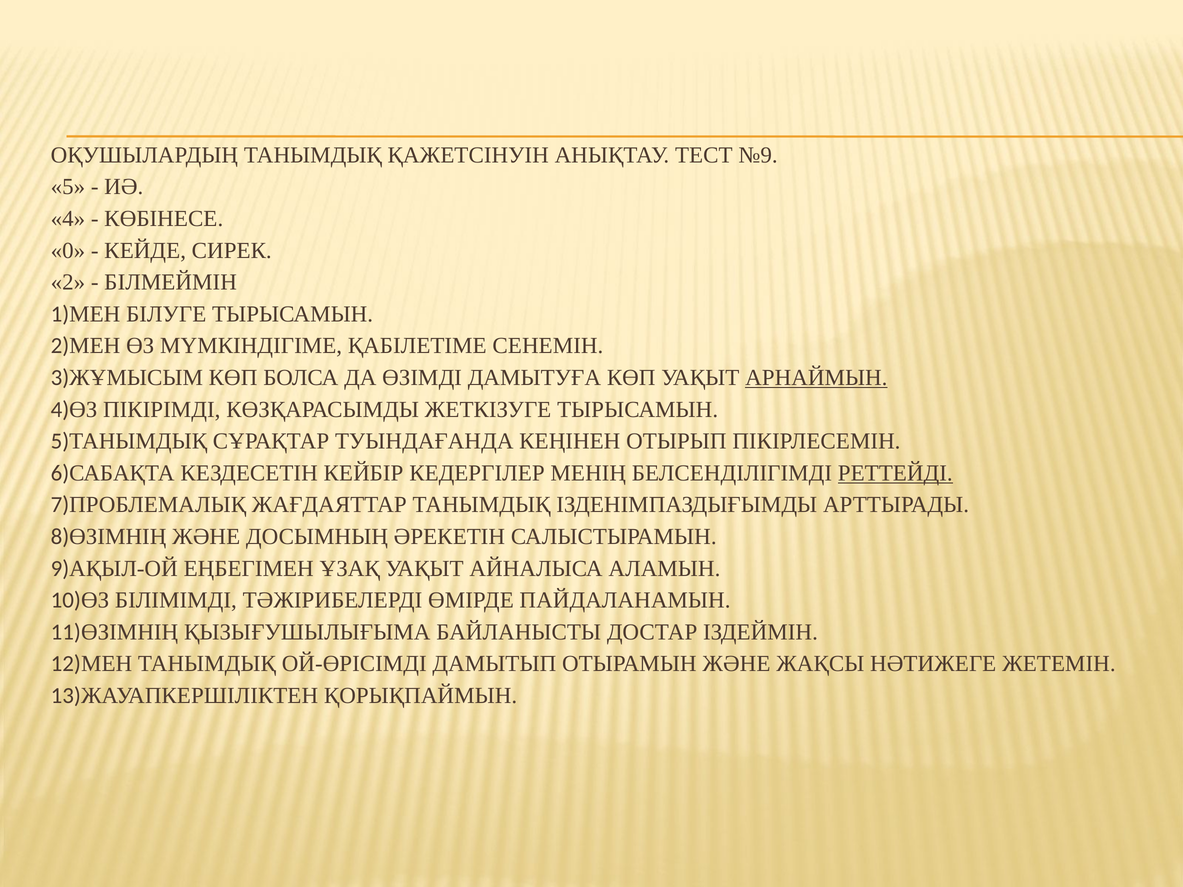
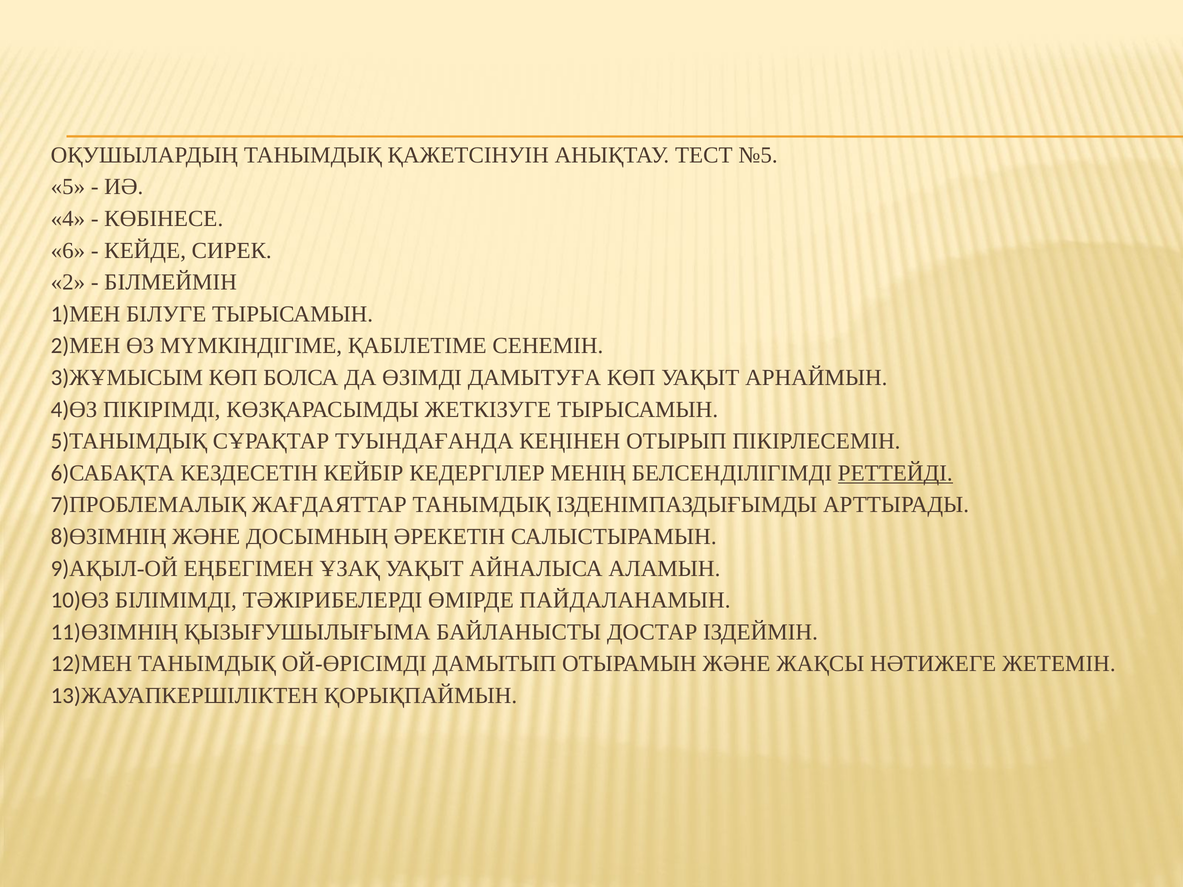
№9: №9 -> №5
0: 0 -> 6
АРНАЙМЫН underline: present -> none
